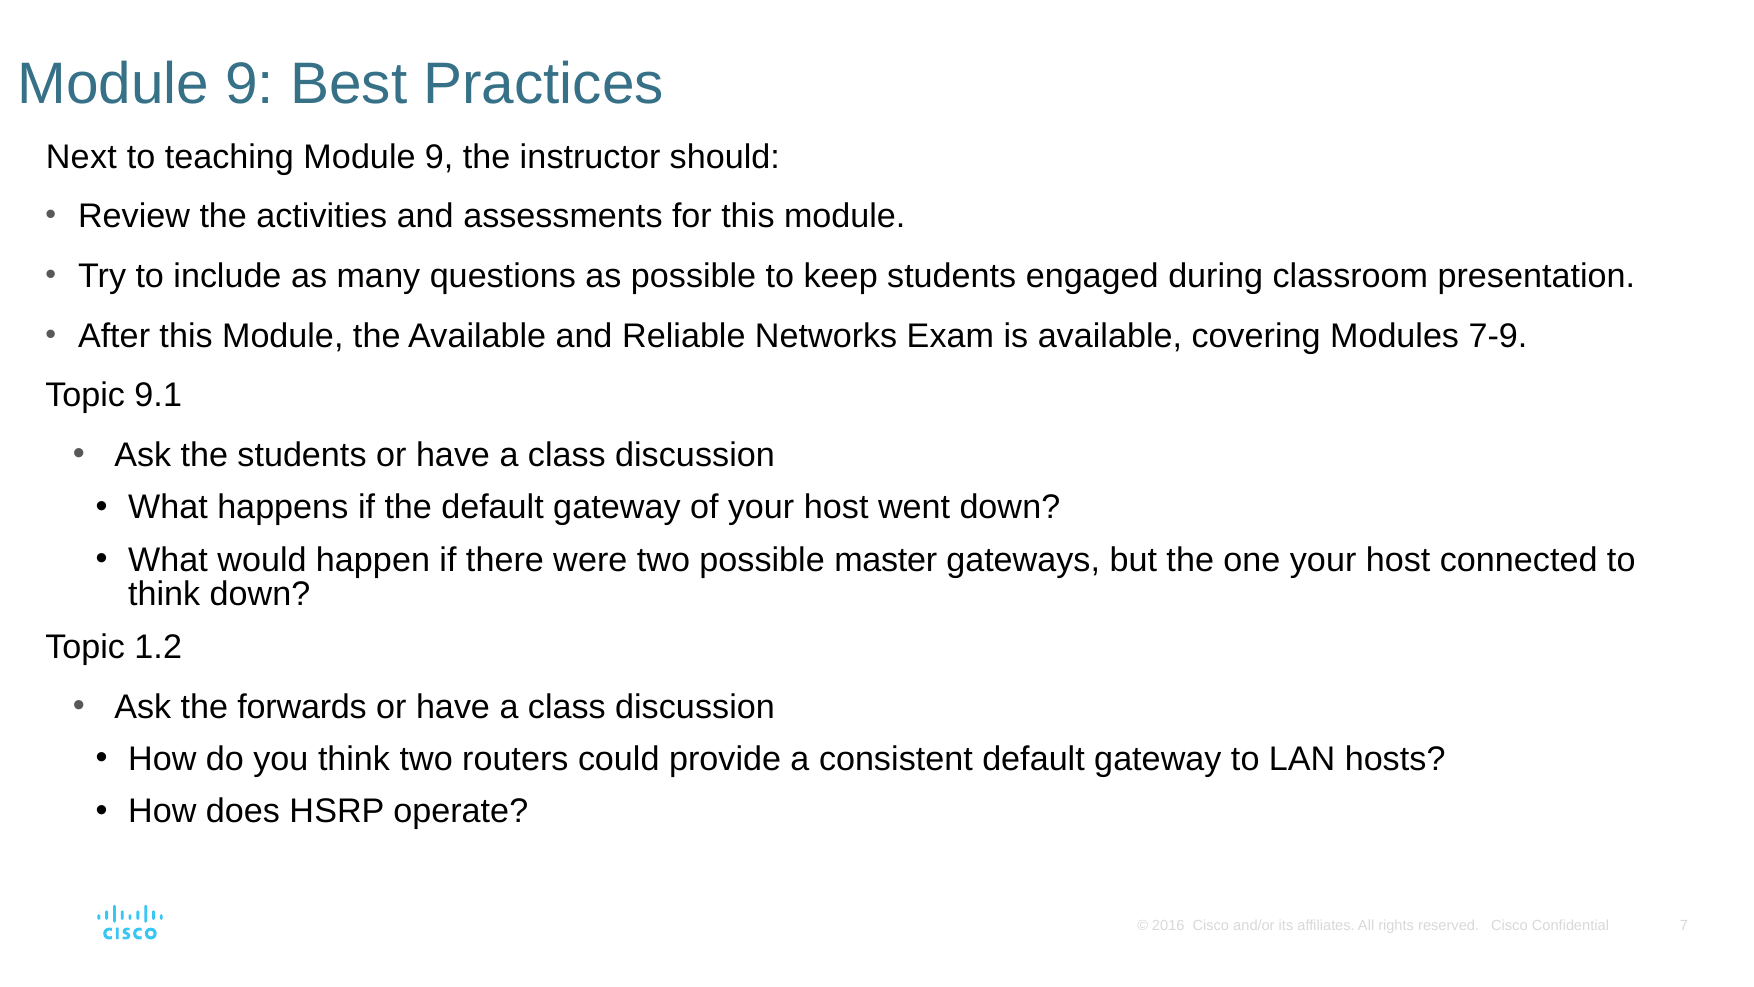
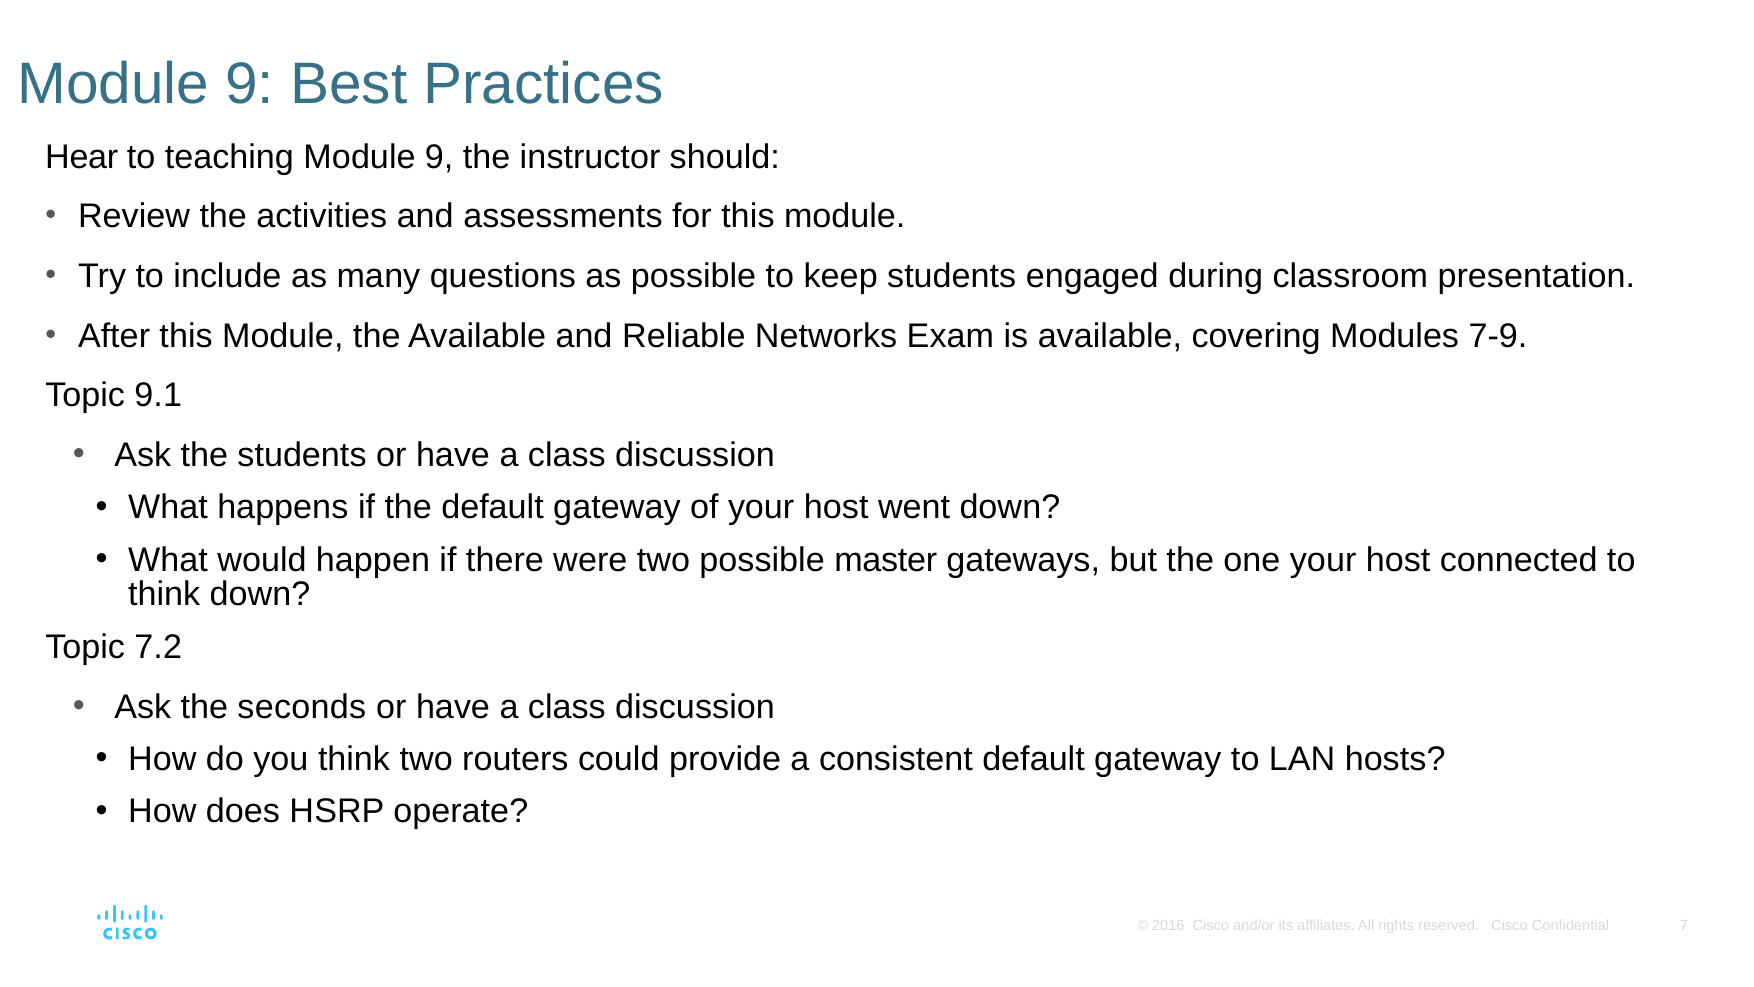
Next: Next -> Hear
1.2: 1.2 -> 7.2
forwards: forwards -> seconds
